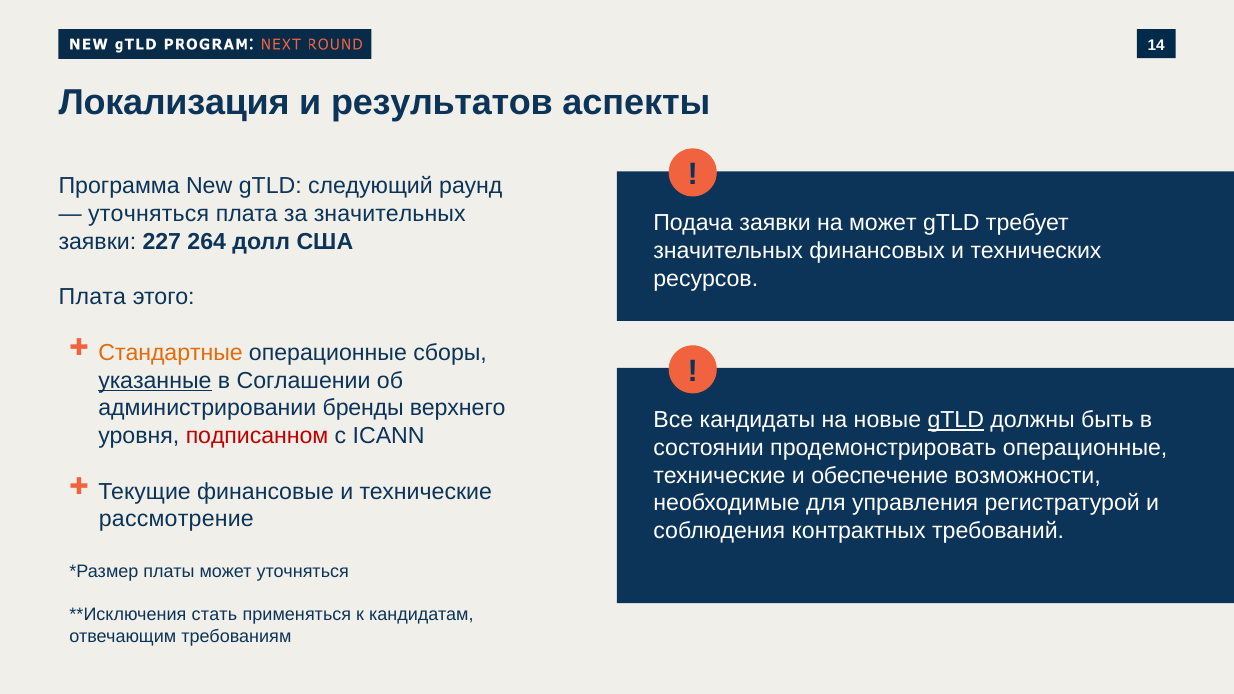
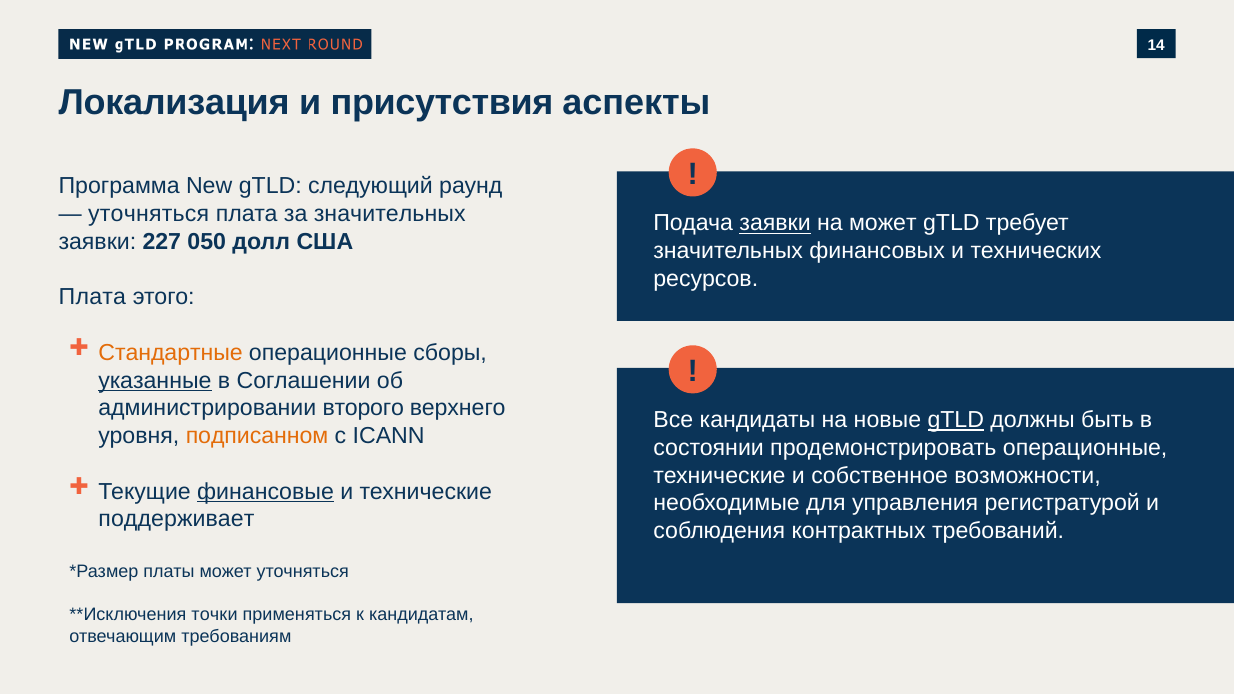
результатов: результатов -> присутствия
заявки at (775, 223) underline: none -> present
264: 264 -> 050
бренды: бренды -> второго
подписанном colour: red -> orange
обеспечение: обеспечение -> собственное
финансовые underline: none -> present
рассмотрение: рассмотрение -> поддерживает
стать: стать -> точки
